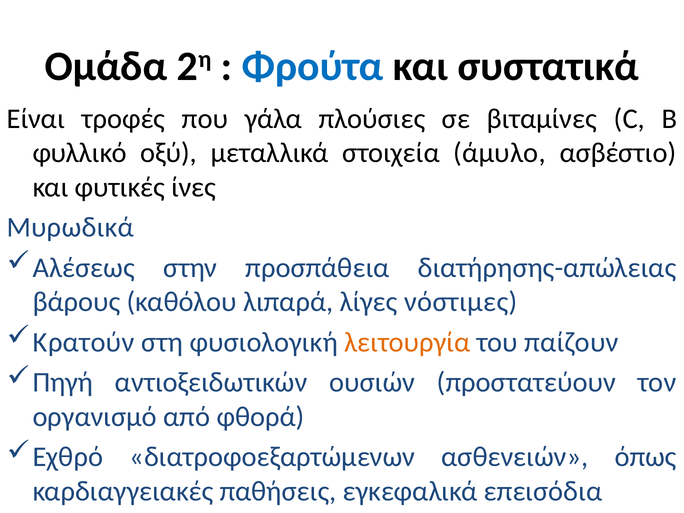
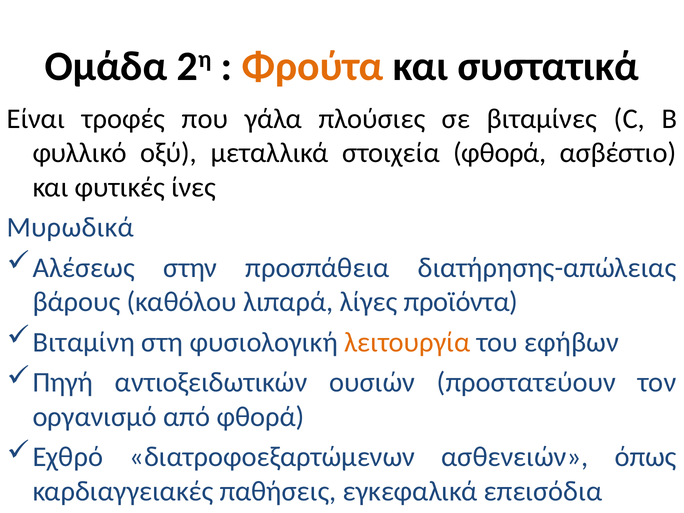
Φρούτα colour: blue -> orange
στοιχεία άμυλο: άμυλο -> φθορά
νόστιμες: νόστιμες -> προϊόντα
Κρατούν: Κρατούν -> Βιταμίνη
παίζουν: παίζουν -> εφήβων
